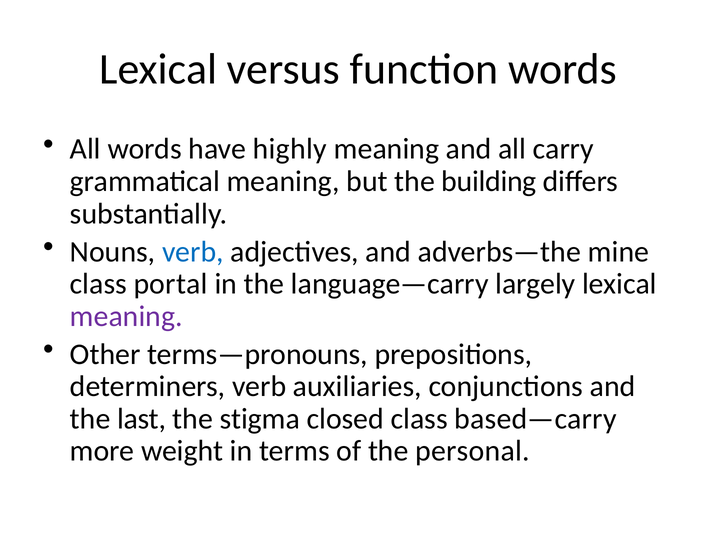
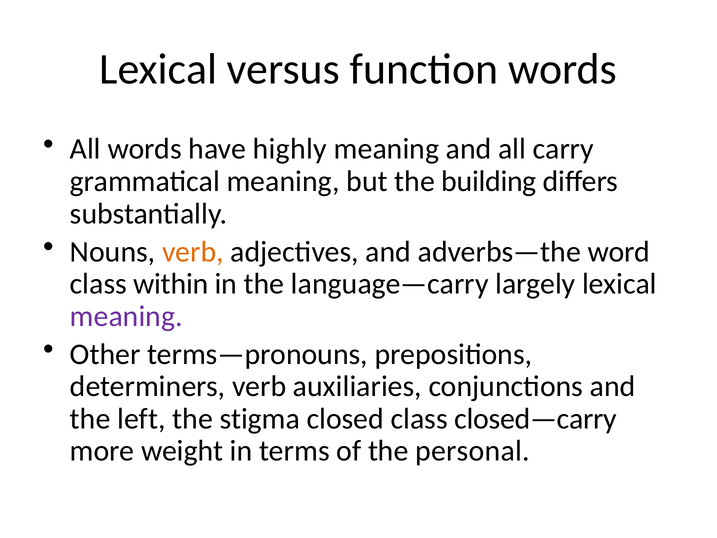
verb at (193, 252) colour: blue -> orange
mine: mine -> word
portal: portal -> within
last: last -> left
based—carry: based—carry -> closed—carry
